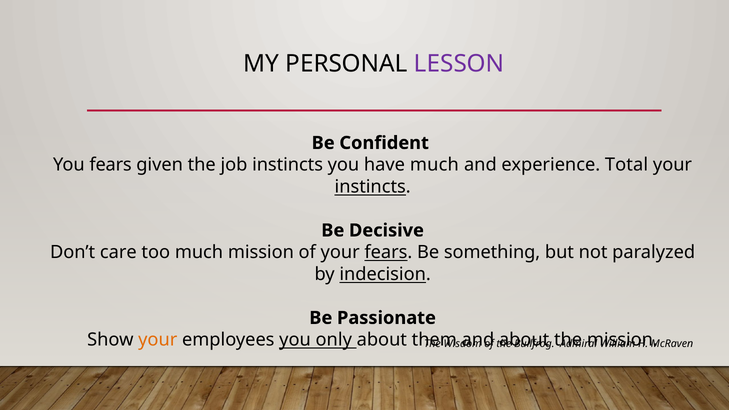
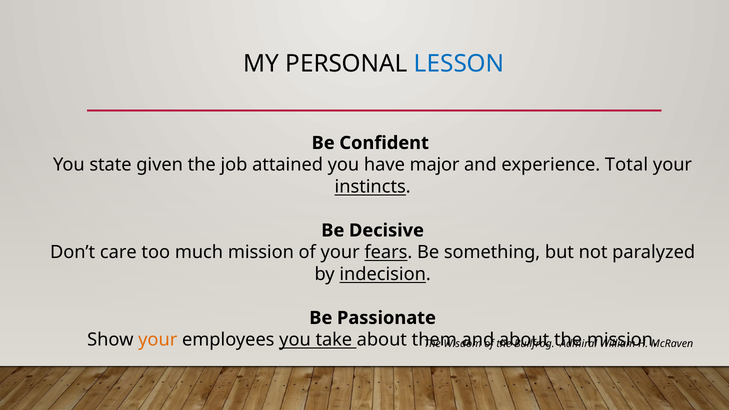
LESSON colour: purple -> blue
You fears: fears -> state
job instincts: instincts -> attained
have much: much -> major
only: only -> take
